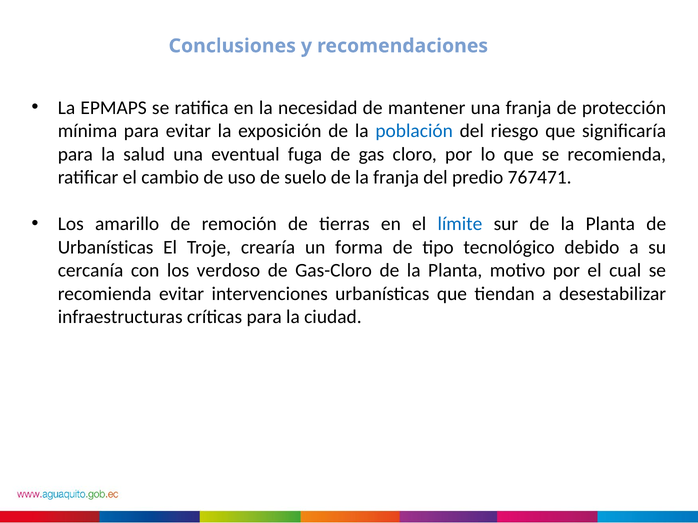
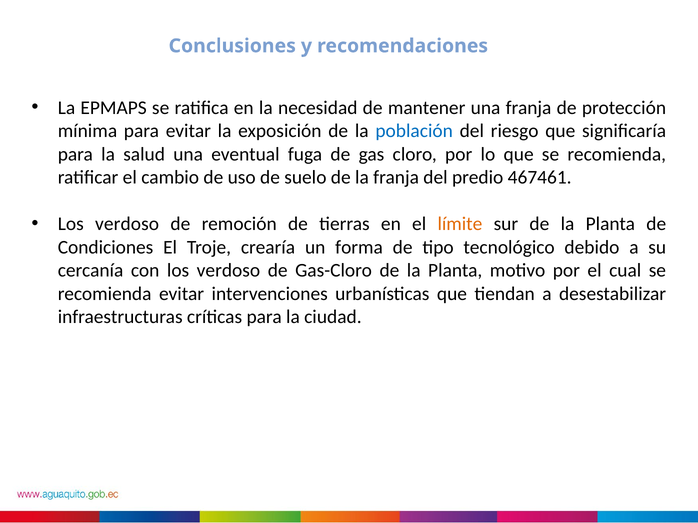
767471: 767471 -> 467461
amarillo at (127, 224): amarillo -> verdoso
límite colour: blue -> orange
Urbanísticas at (106, 247): Urbanísticas -> Condiciones
